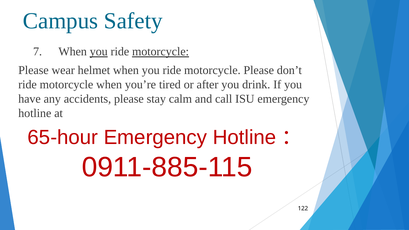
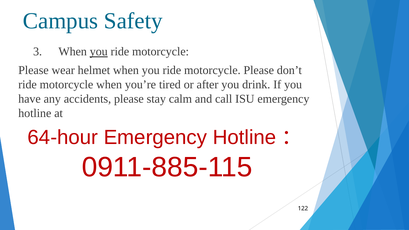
7: 7 -> 3
motorcycle at (161, 52) underline: present -> none
65-hour: 65-hour -> 64-hour
